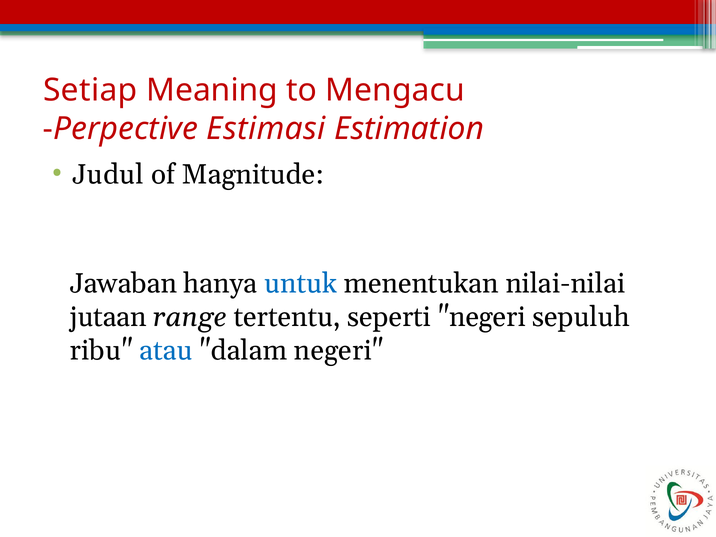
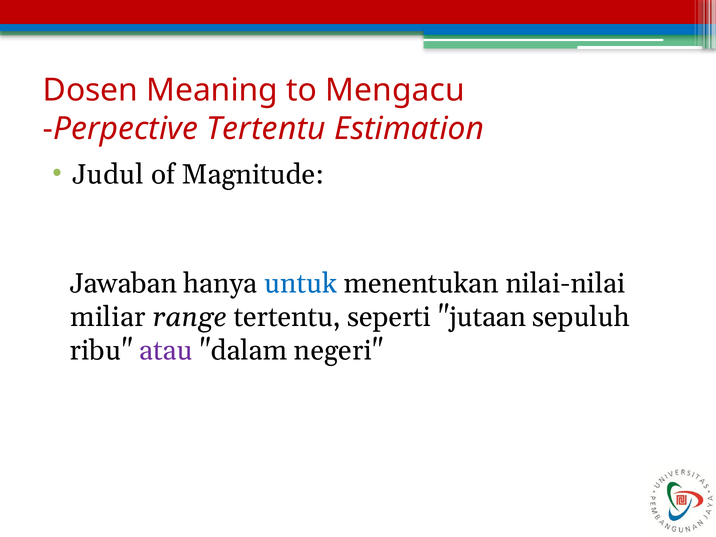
Setiap: Setiap -> Dosen
Perpective Estimasi: Estimasi -> Tertentu
jutaan: jutaan -> miliar
seperti negeri: negeri -> jutaan
atau colour: blue -> purple
